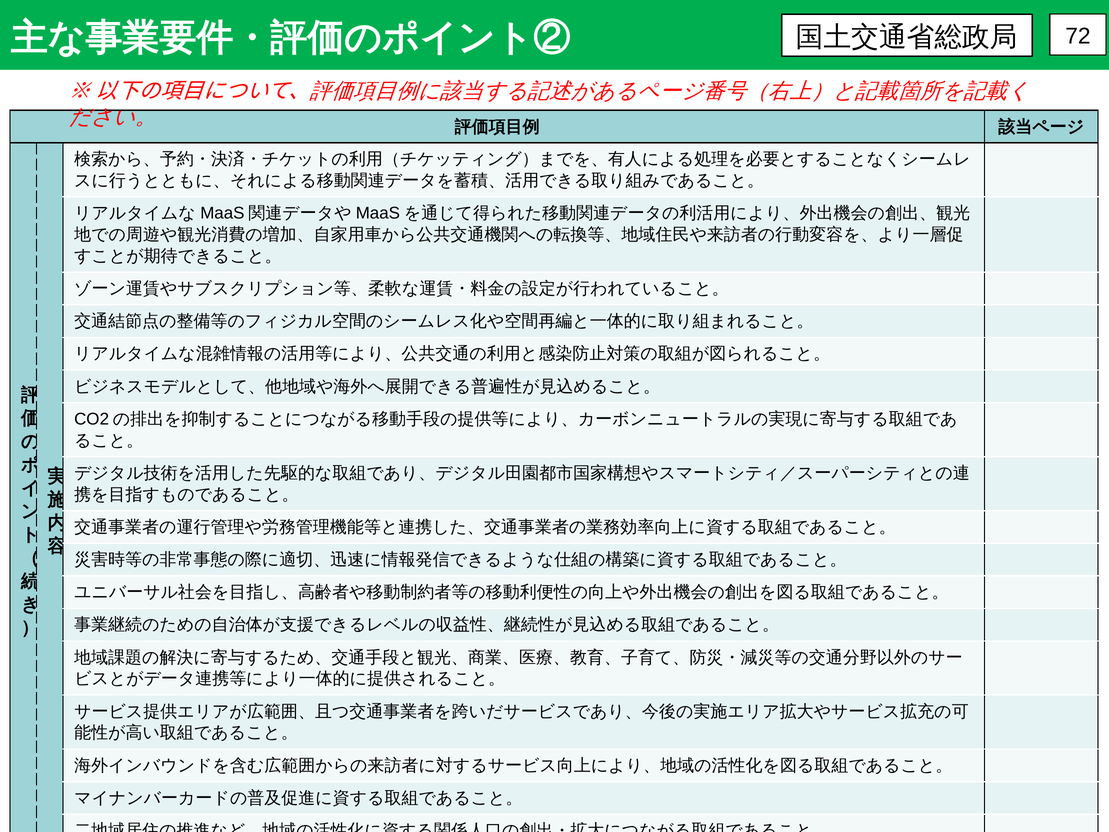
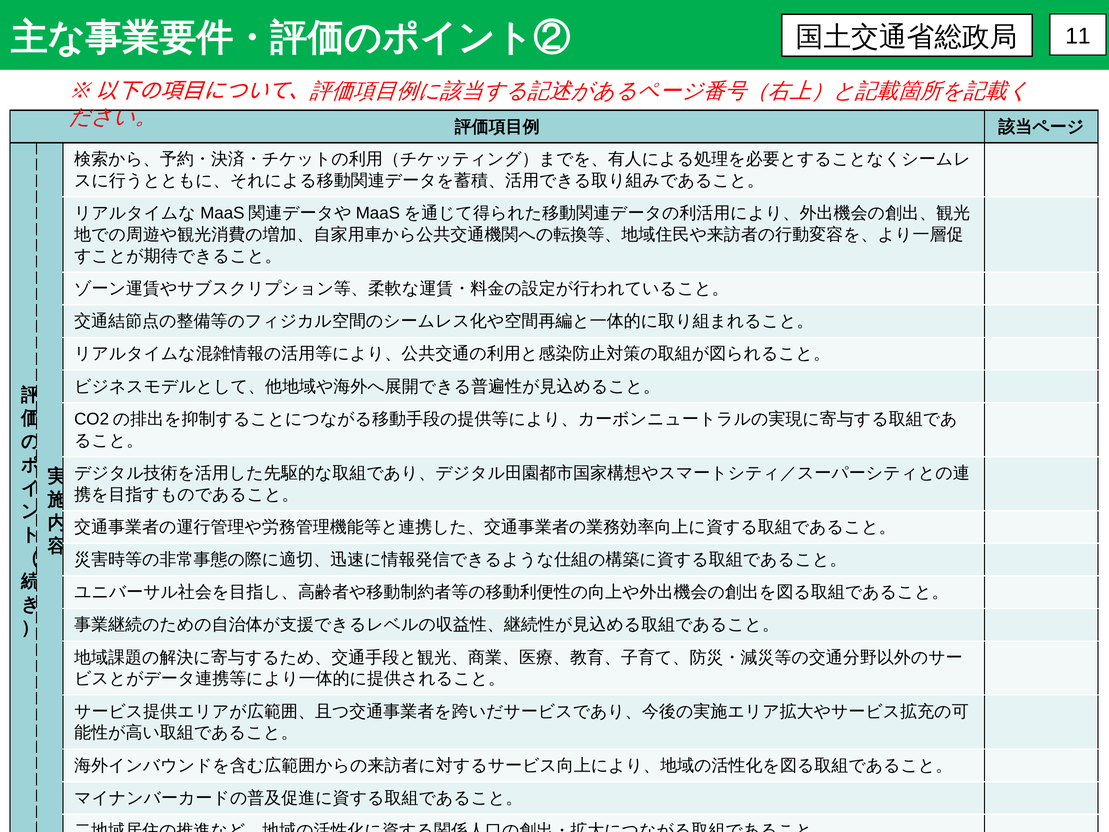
72: 72 -> 11
